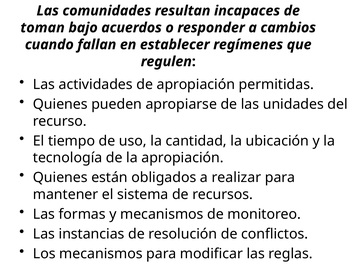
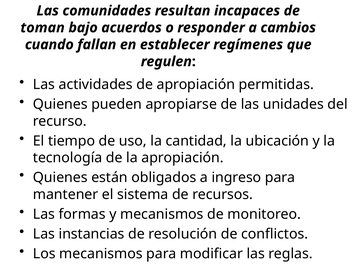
realizar: realizar -> ingreso
